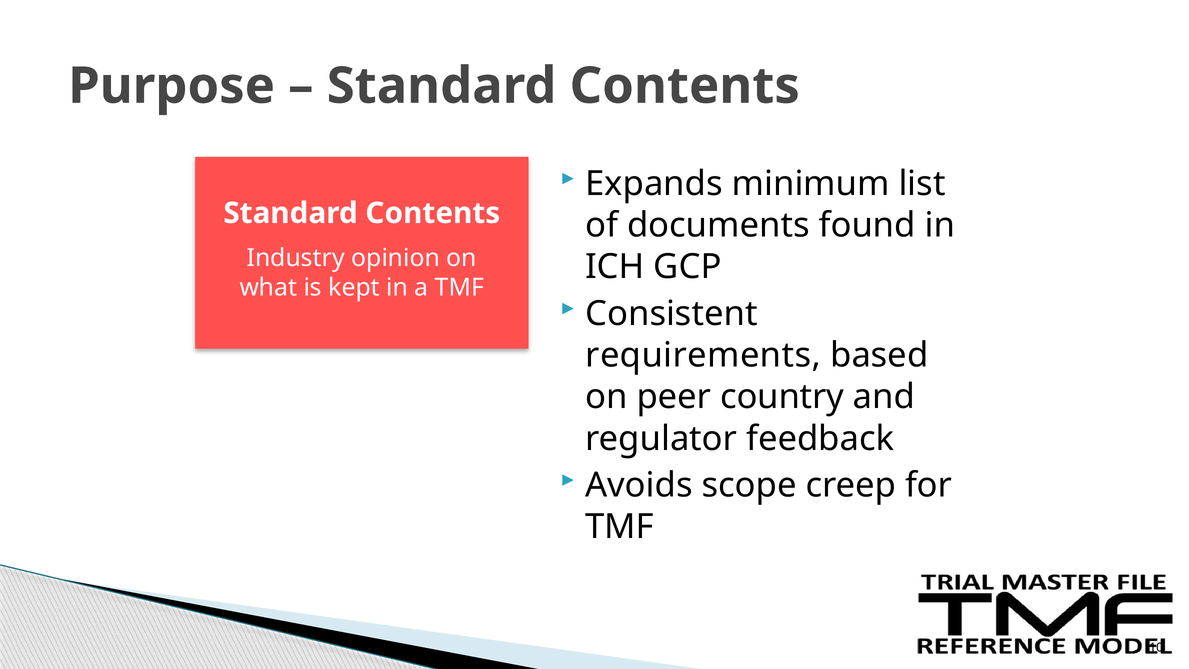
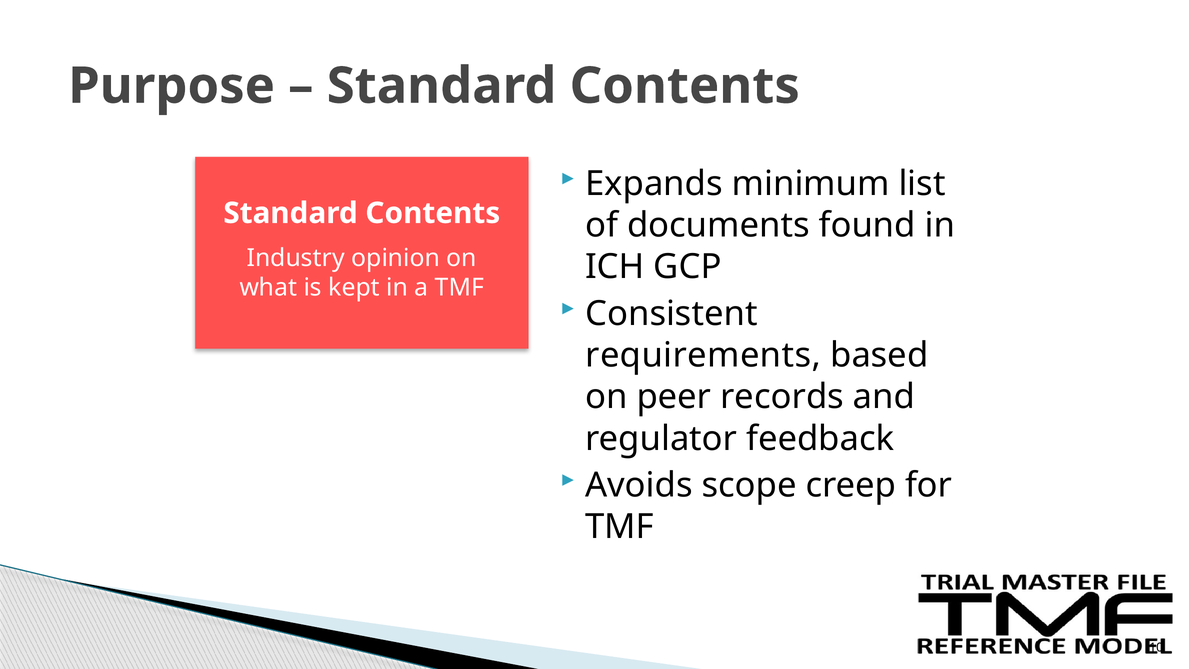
country: country -> records
